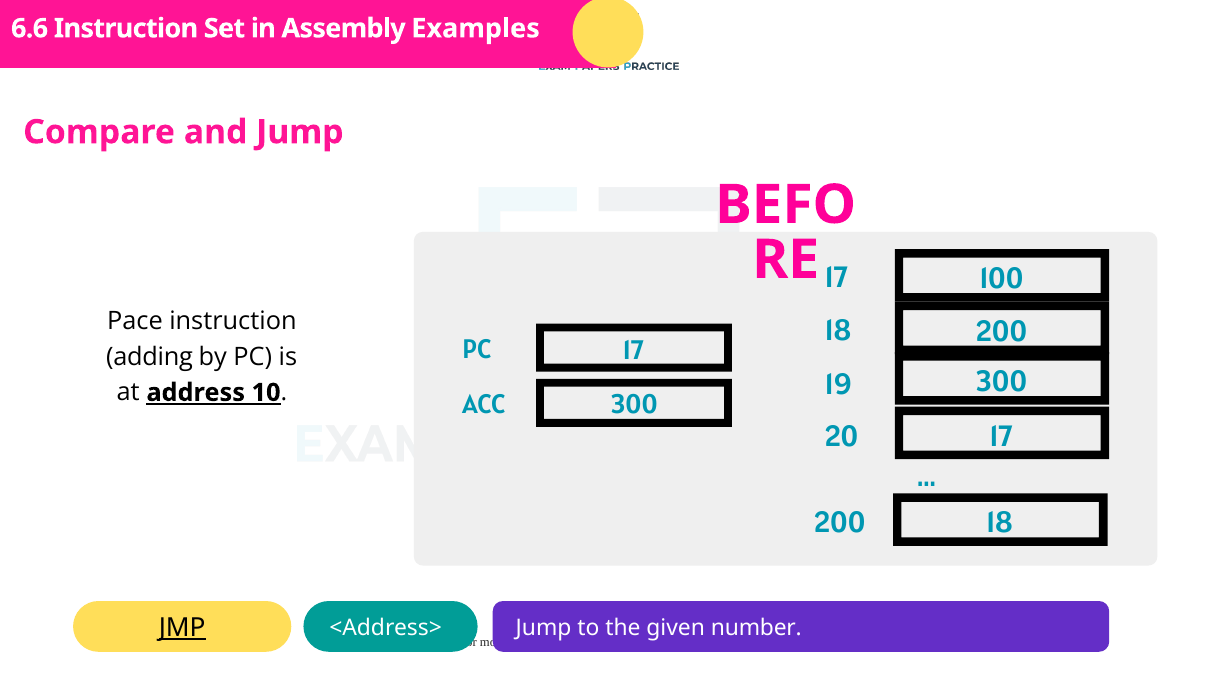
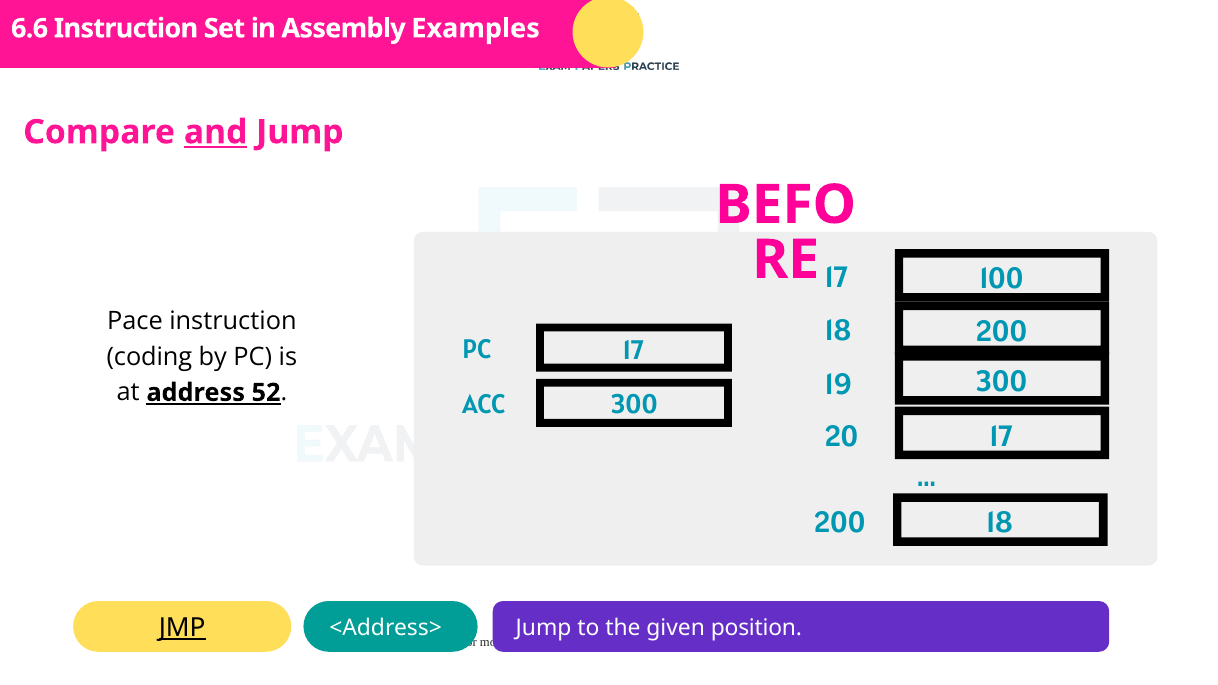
and underline: none -> present
adding: adding -> coding
10: 10 -> 52
number: number -> position
